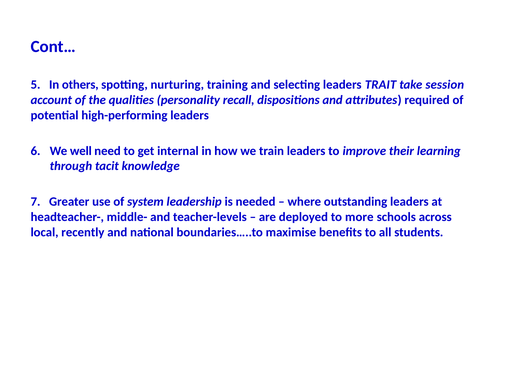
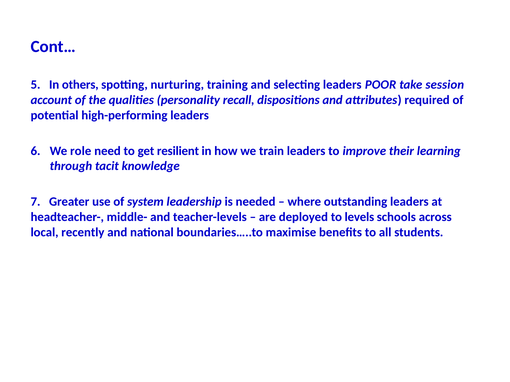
TRAIT: TRAIT -> POOR
well: well -> role
internal: internal -> resilient
more: more -> levels
